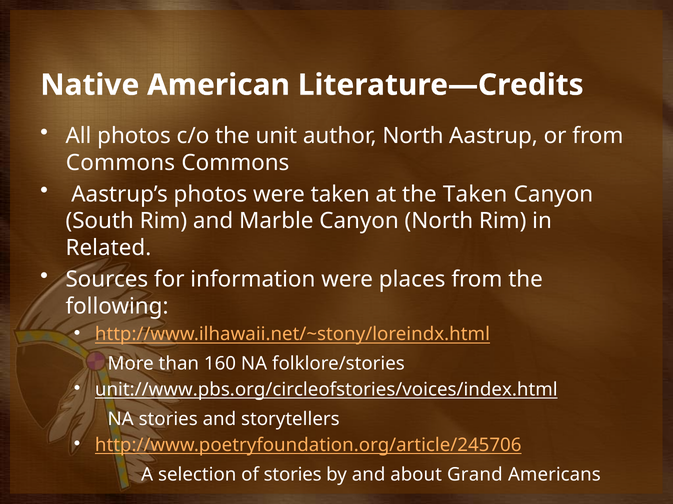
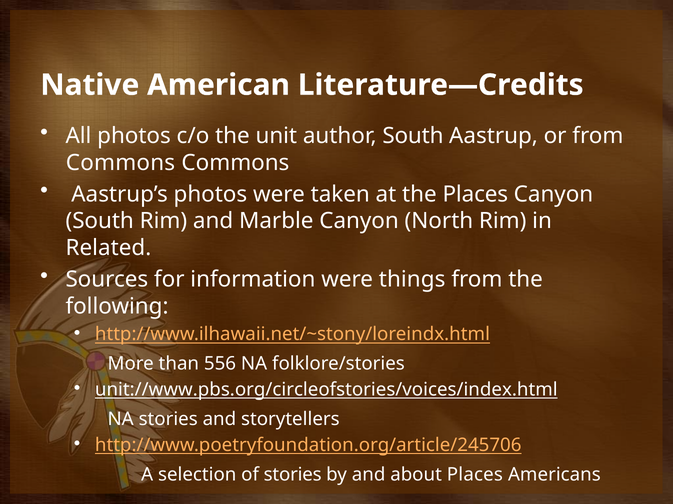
author North: North -> South
the Taken: Taken -> Places
places: places -> things
160: 160 -> 556
about Grand: Grand -> Places
